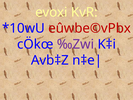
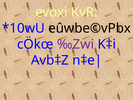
eûwbe©vPbx colour: red -> black
